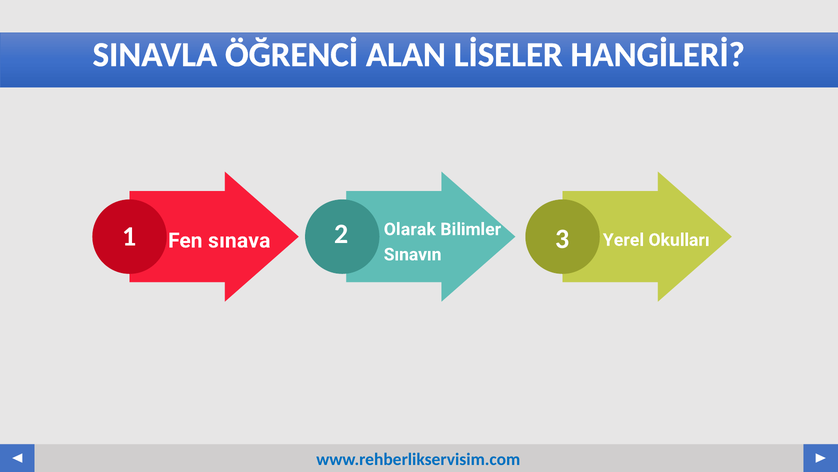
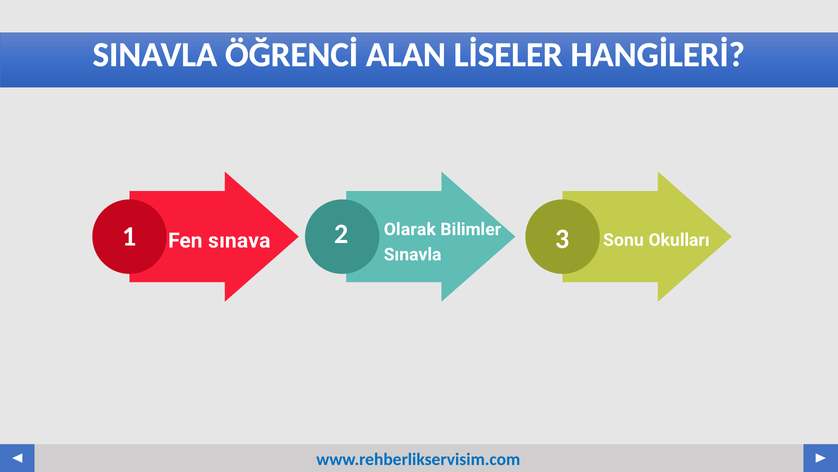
Yerel: Yerel -> Sonu
Sınavın: Sınavın -> Sınavla
